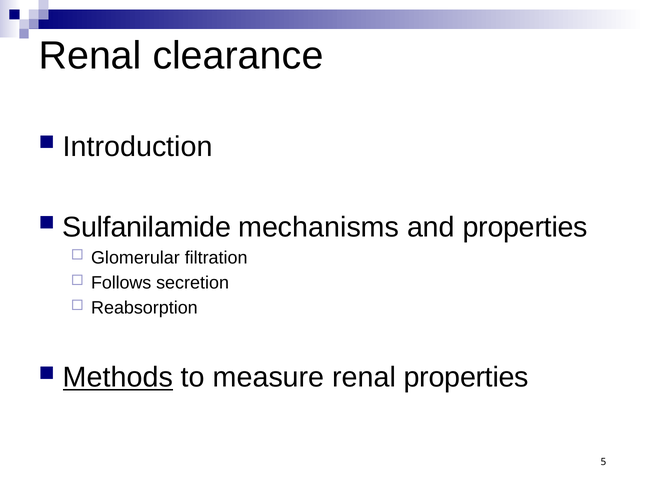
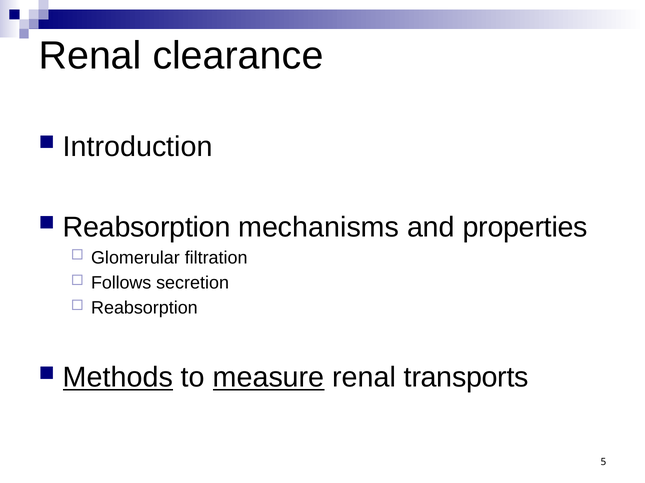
Sulfanilamide at (147, 227): Sulfanilamide -> Reabsorption
measure underline: none -> present
renal properties: properties -> transports
